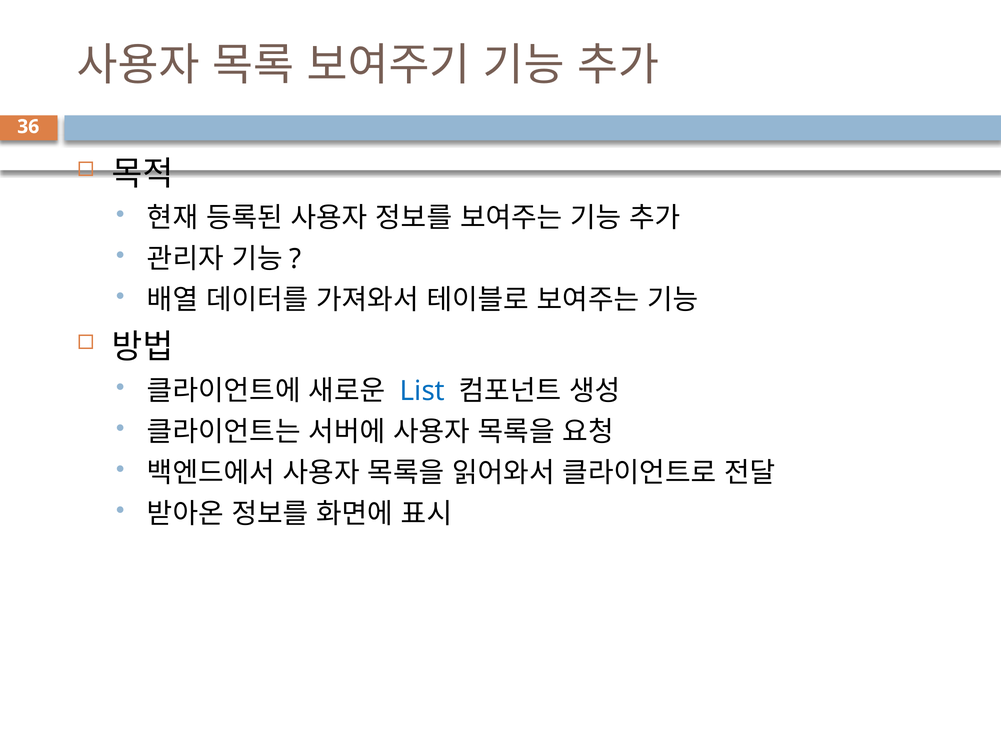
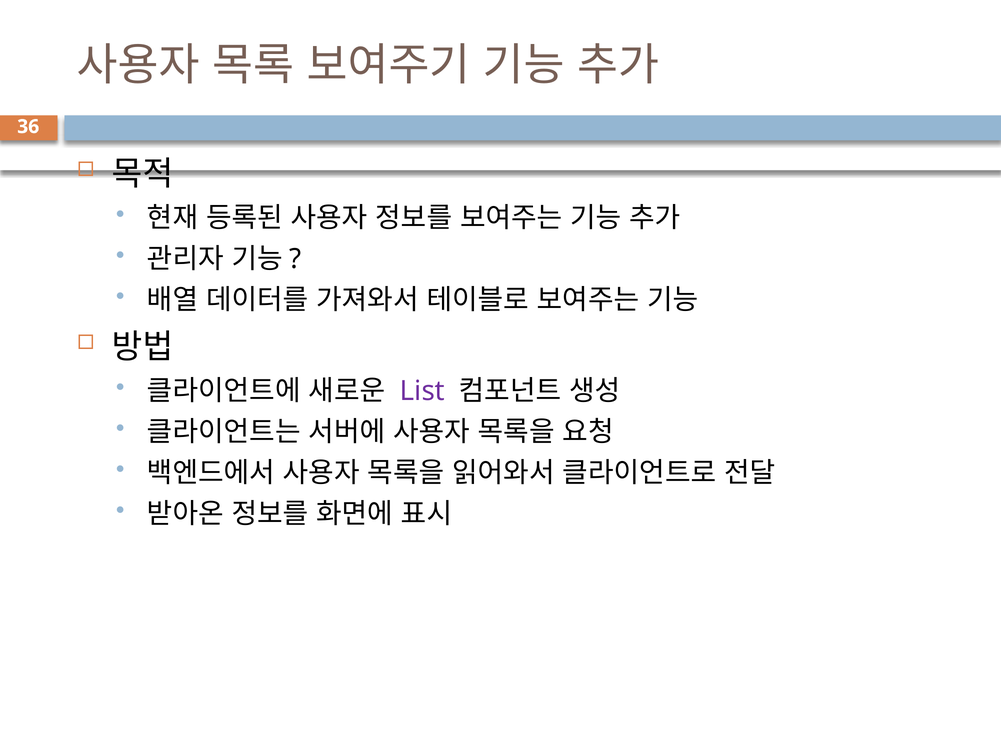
List colour: blue -> purple
